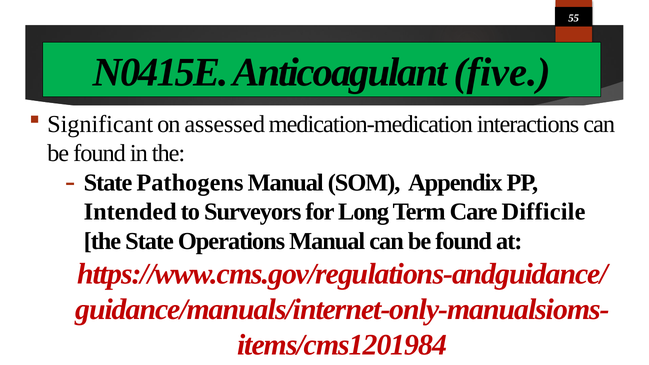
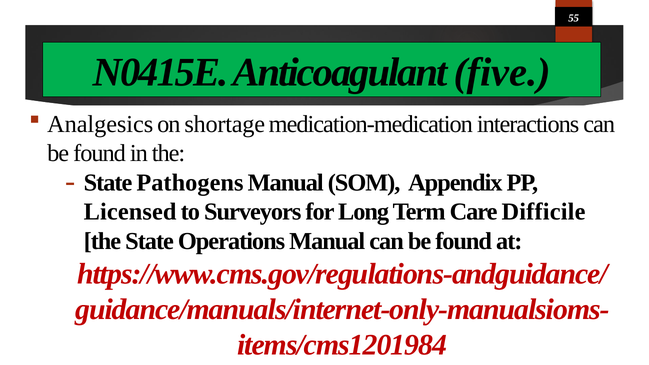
Significant: Significant -> Analgesics
assessed: assessed -> shortage
Intended: Intended -> Licensed
